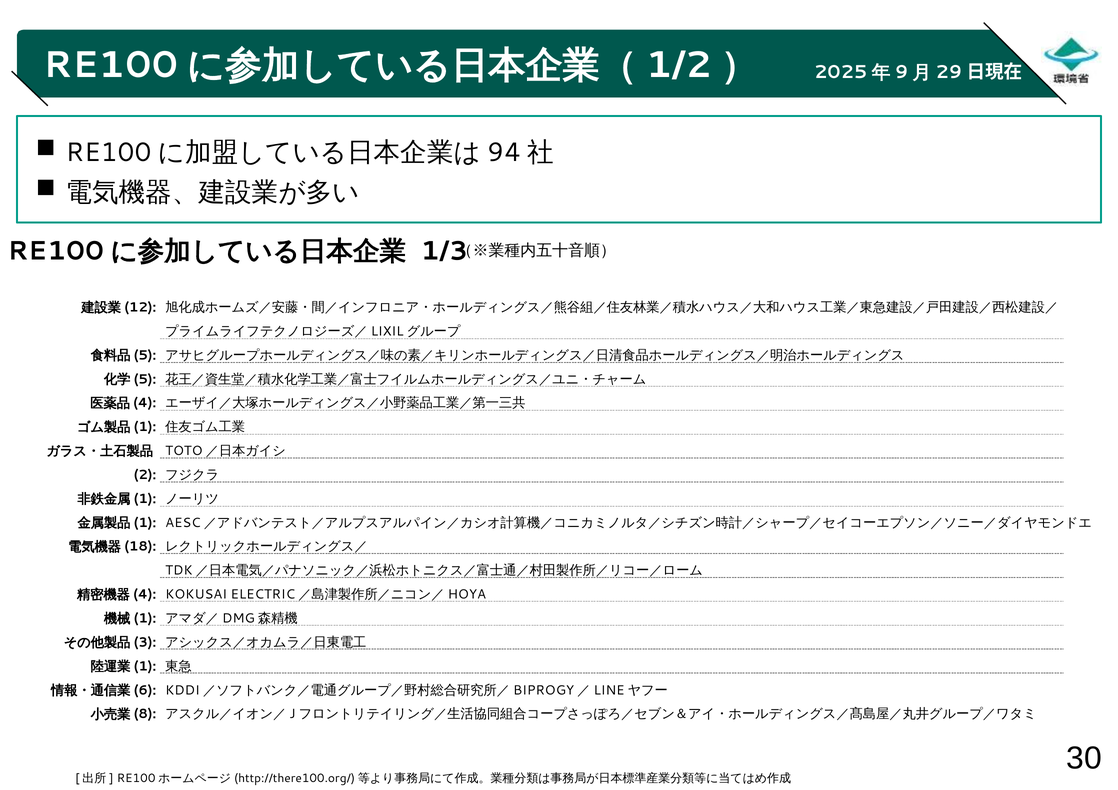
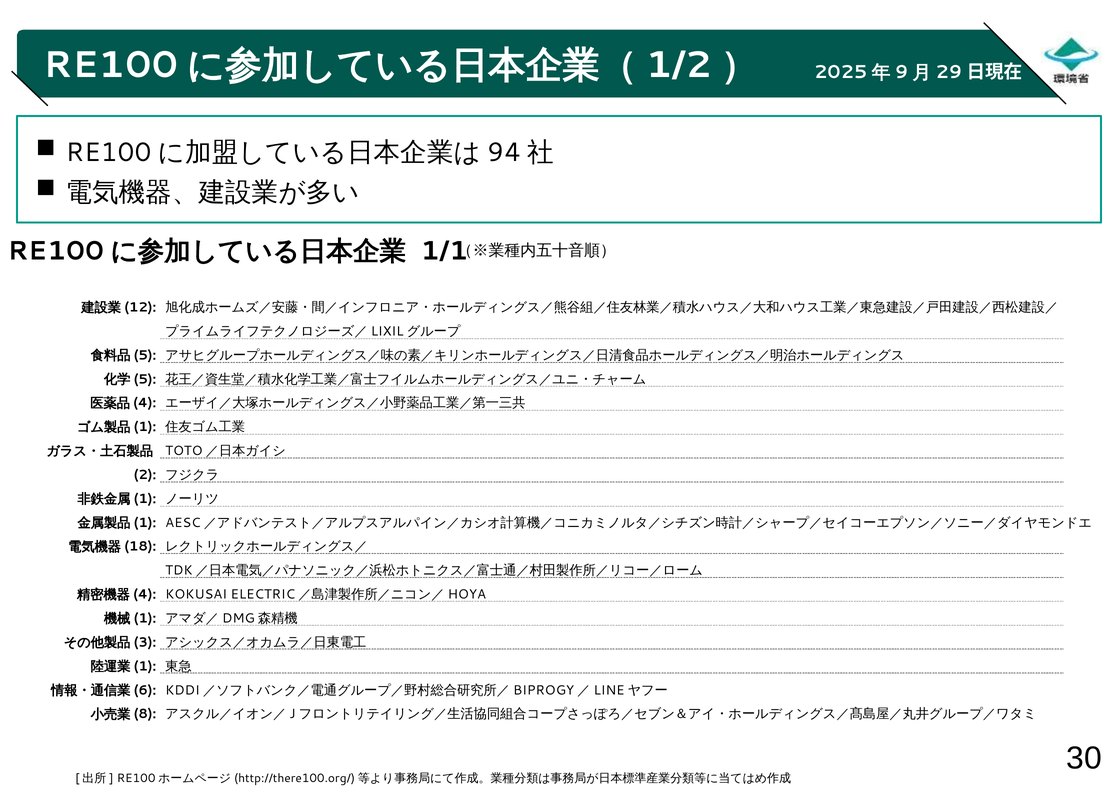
1/3: 1/3 -> 1/1
